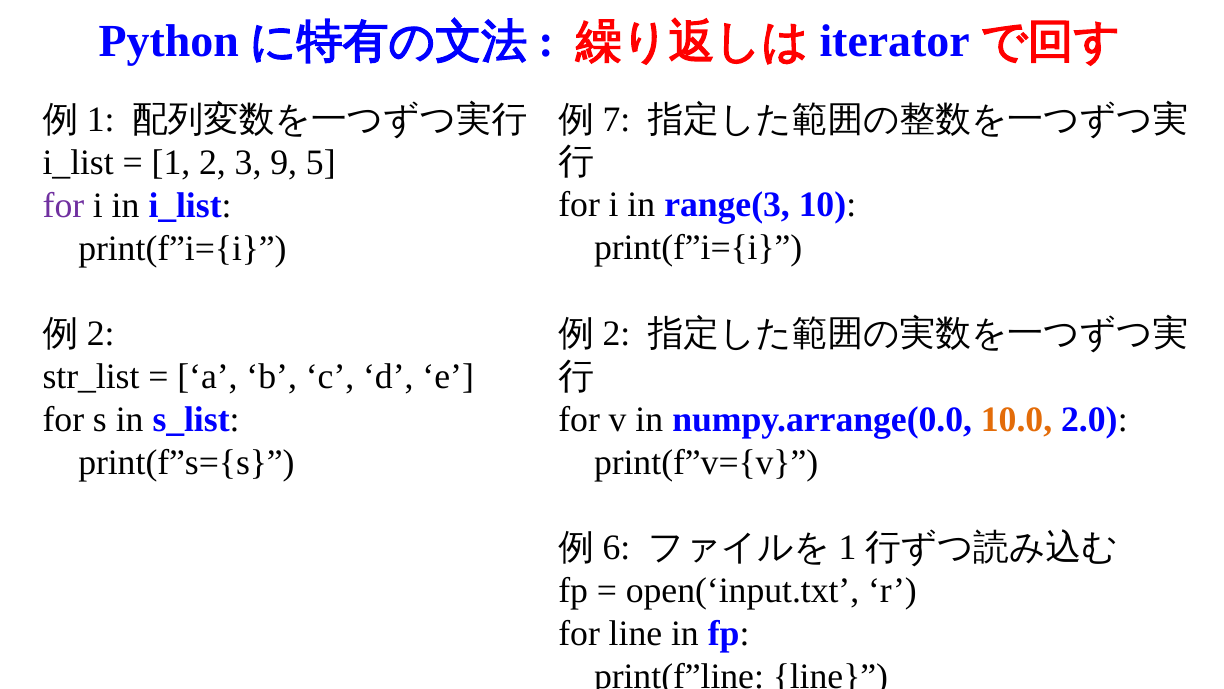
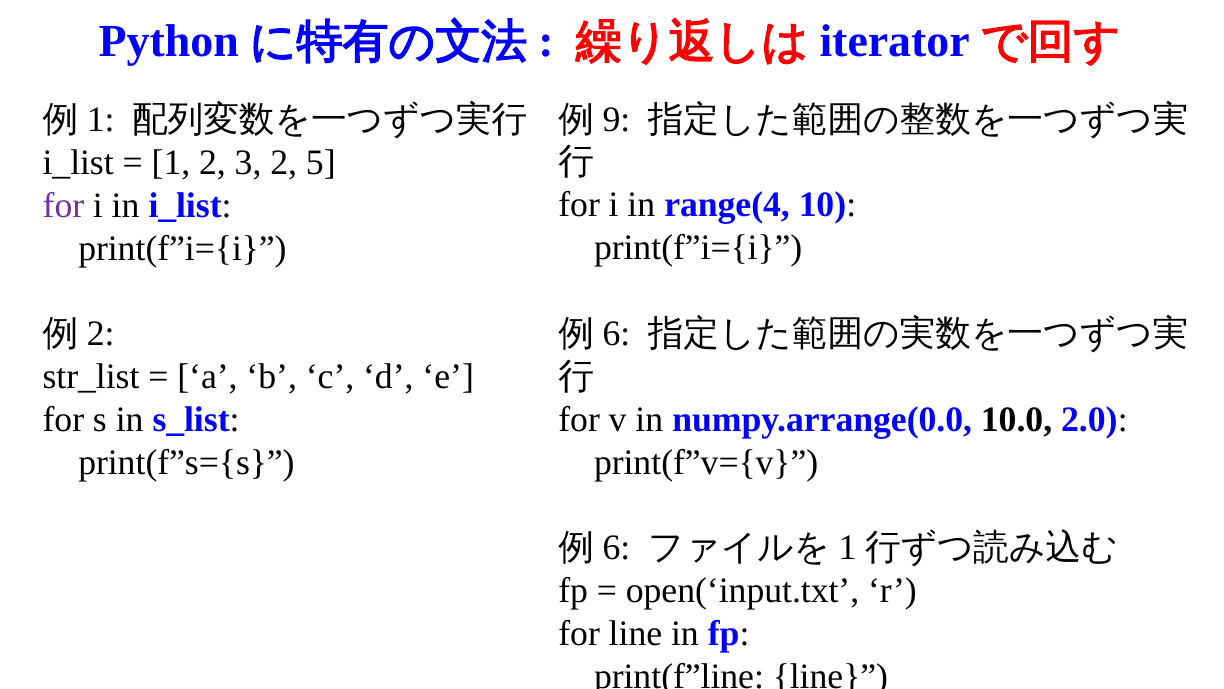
7: 7 -> 9
3 9: 9 -> 2
range(3: range(3 -> range(4
2 at (616, 333): 2 -> 6
10.0 colour: orange -> black
